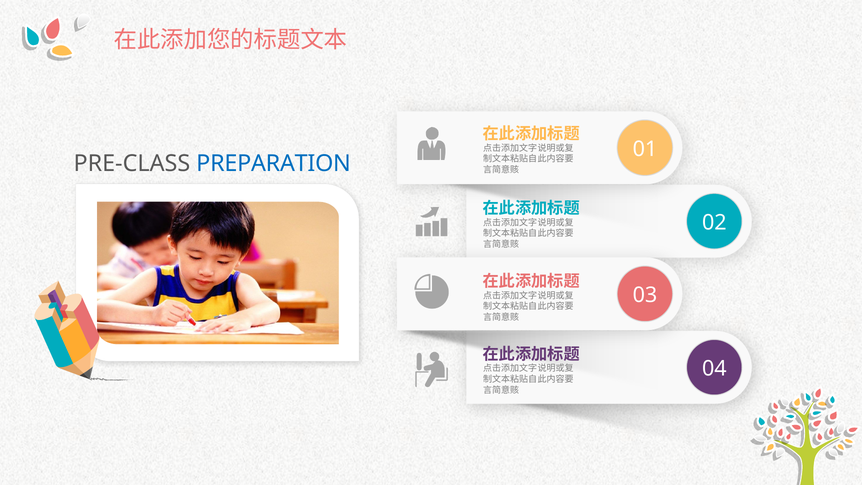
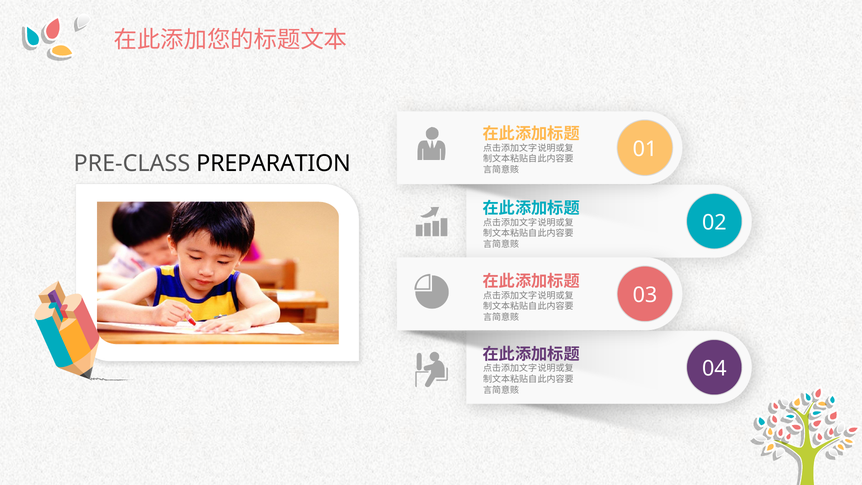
PREPARATION colour: blue -> black
